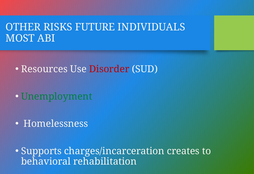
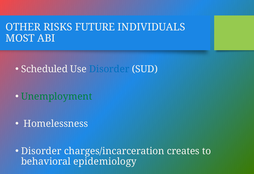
Resources: Resources -> Scheduled
Disorder at (109, 69) colour: red -> blue
Supports at (41, 151): Supports -> Disorder
rehabilitation: rehabilitation -> epidemiology
